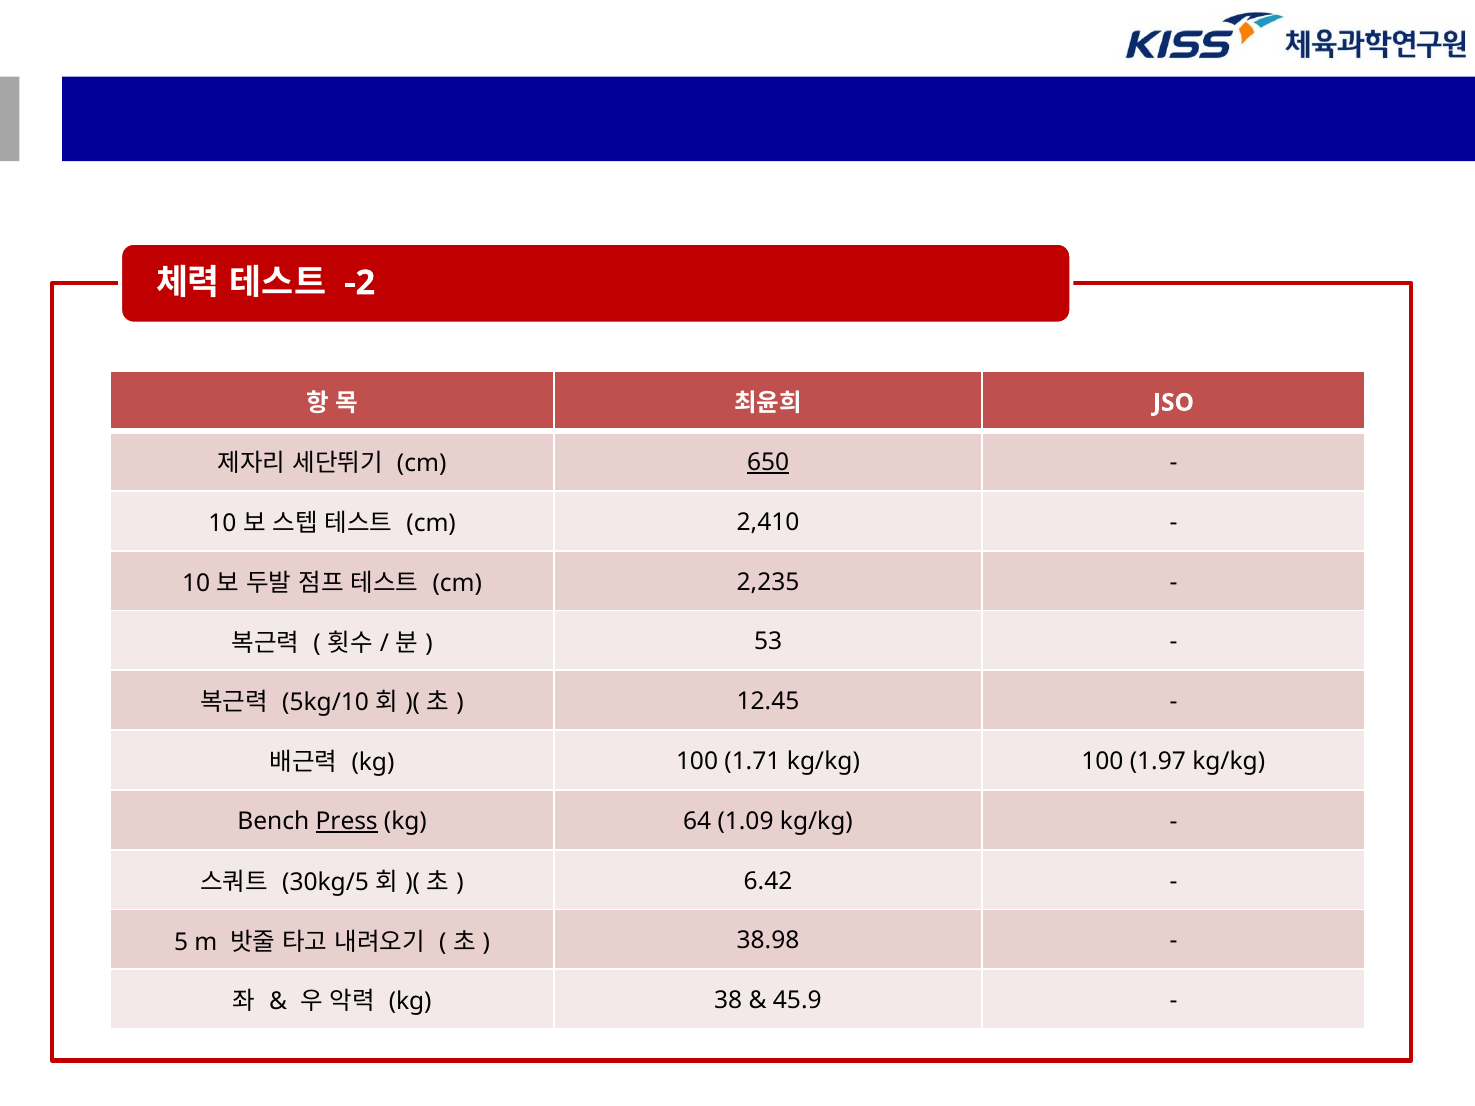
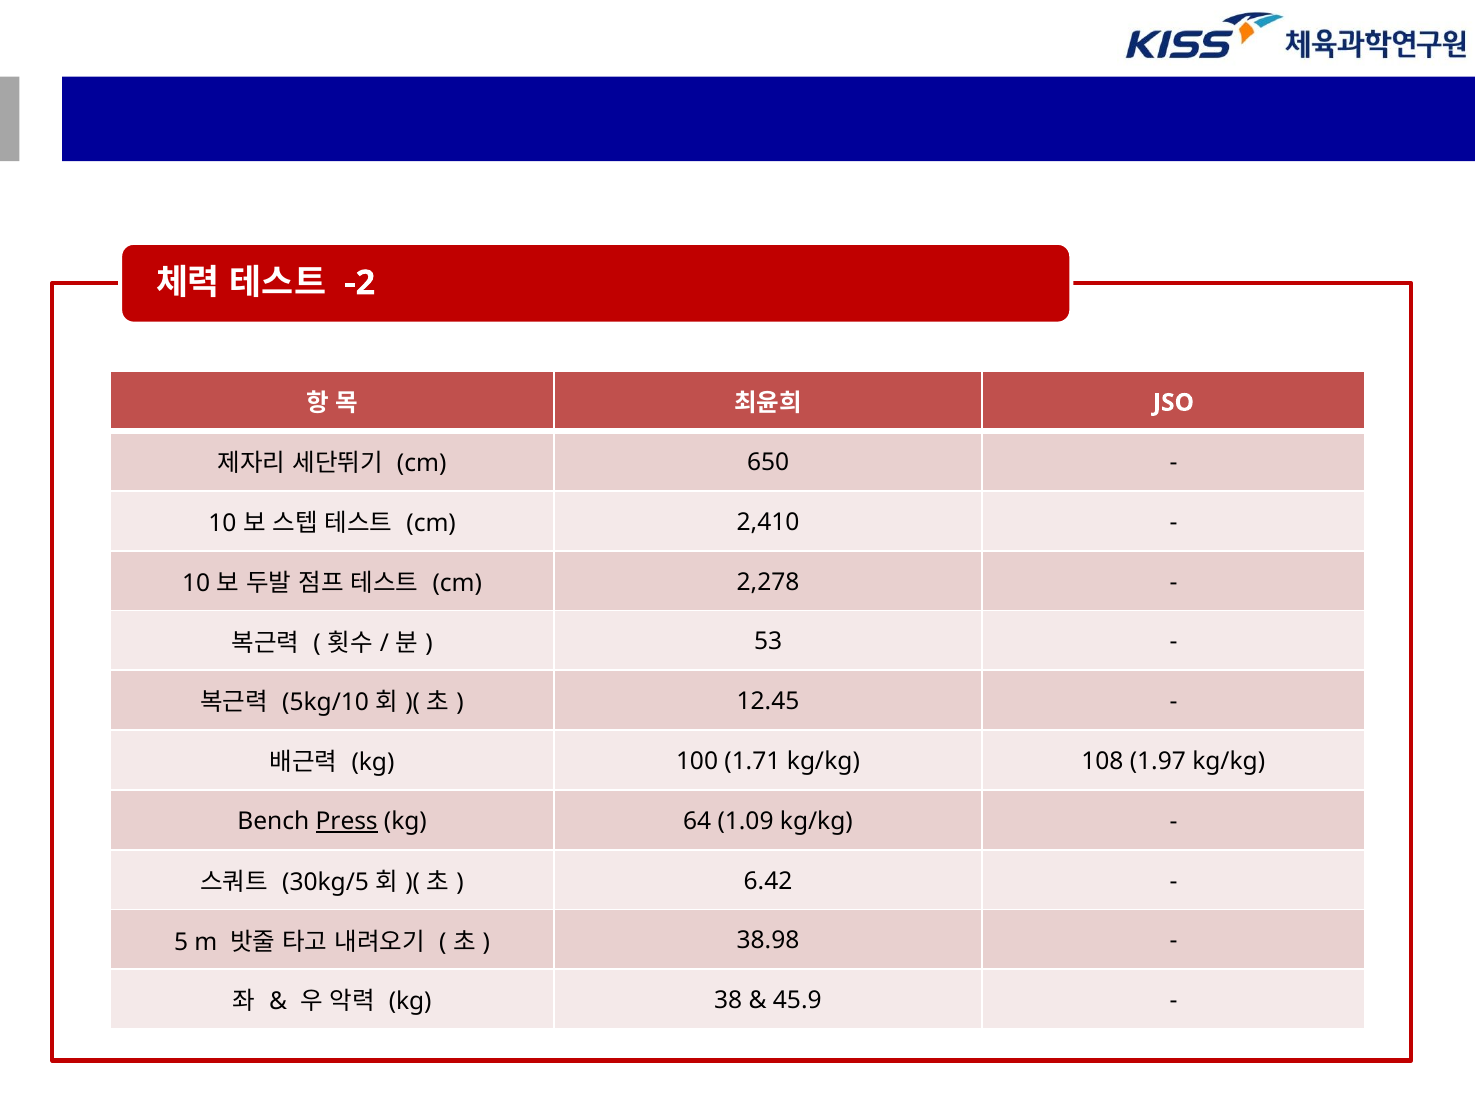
650 underline: present -> none
2,235: 2,235 -> 2,278
kg/kg 100: 100 -> 108
